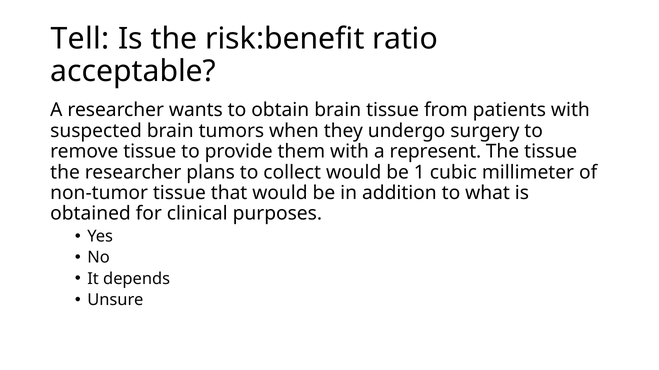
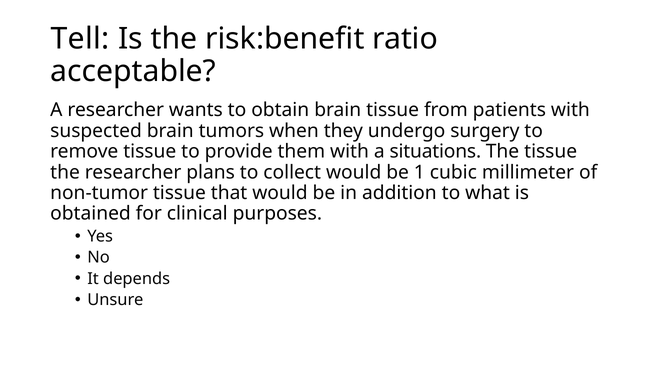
represent: represent -> situations
